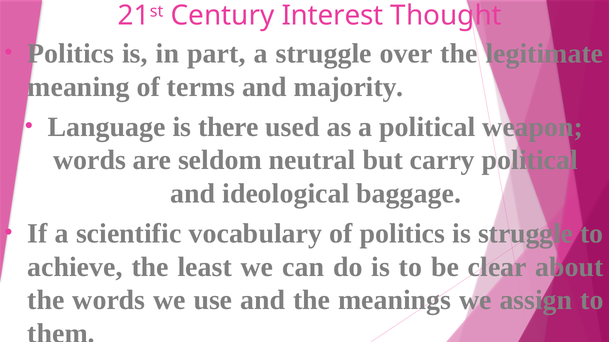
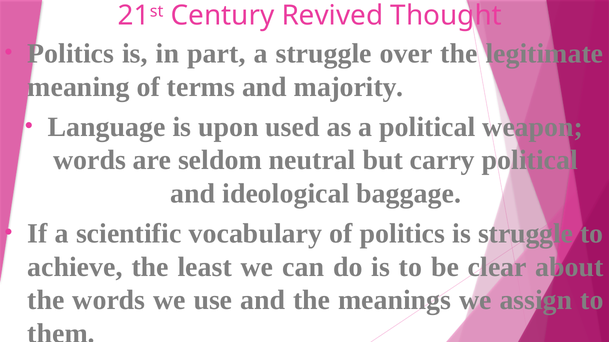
Interest: Interest -> Revived
there: there -> upon
